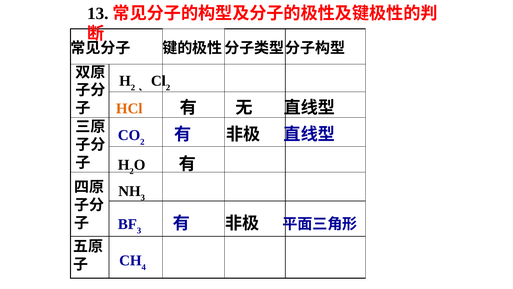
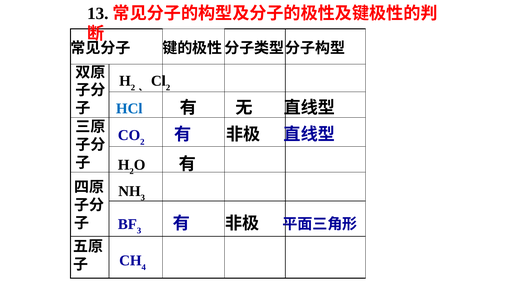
HCl colour: orange -> blue
